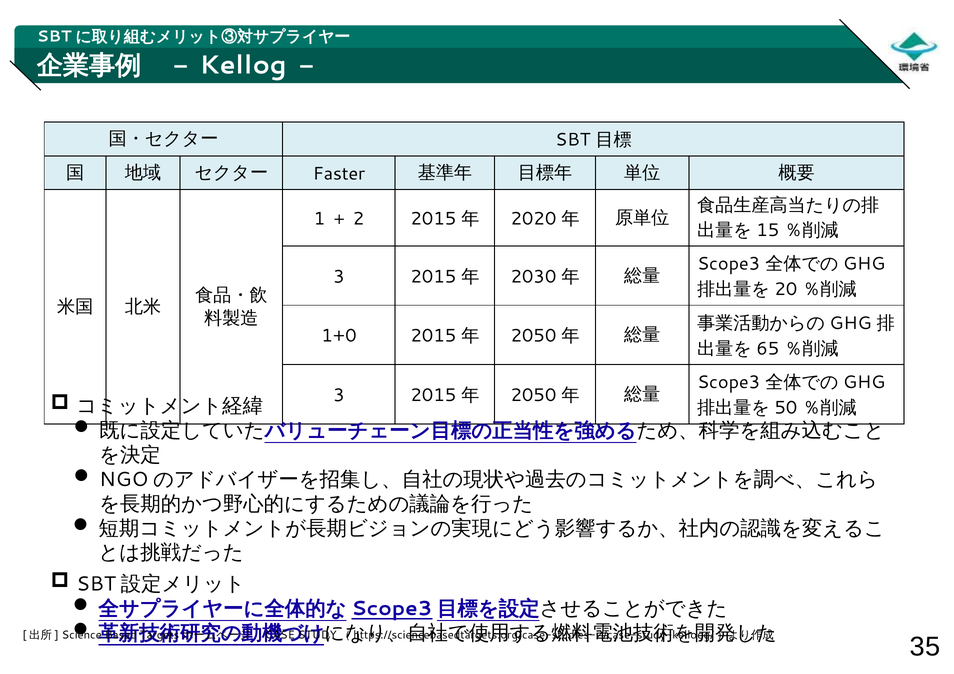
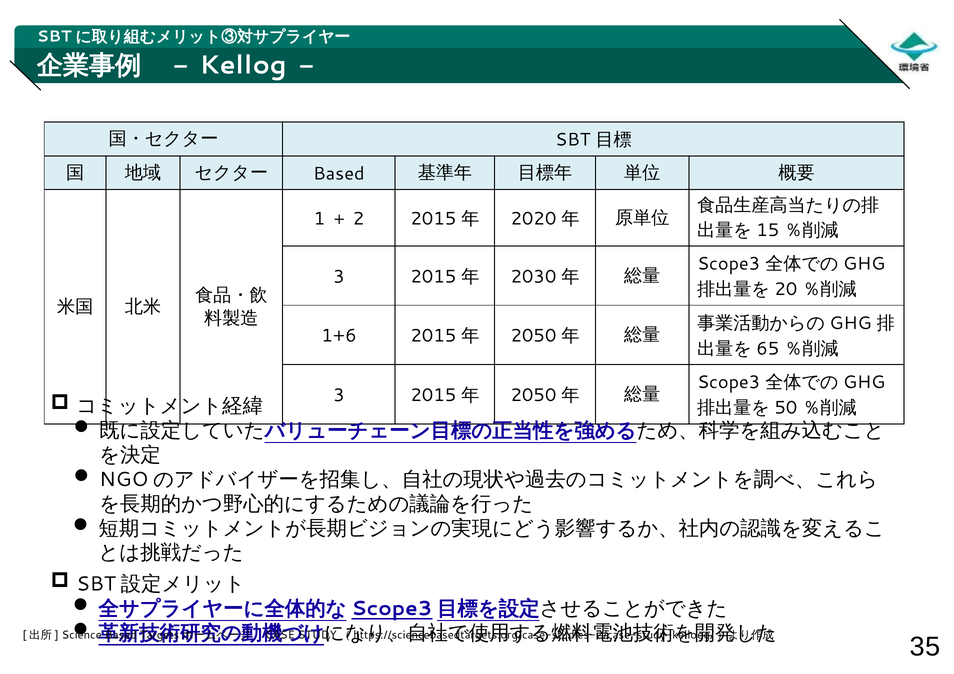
Faster at (339, 174): Faster -> Based
1+0: 1+0 -> 1+6
